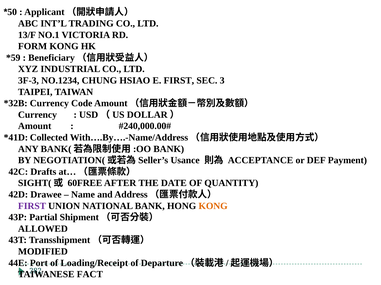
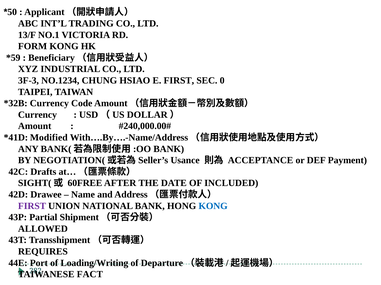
3: 3 -> 0
Collected: Collected -> Modified
QUANTITY: QUANTITY -> INCLUDED
KONG at (213, 206) colour: orange -> blue
MODIFIED: MODIFIED -> REQUIRES
Loading/Receipt: Loading/Receipt -> Loading/Writing
